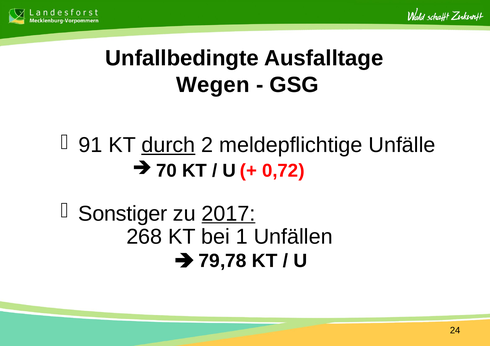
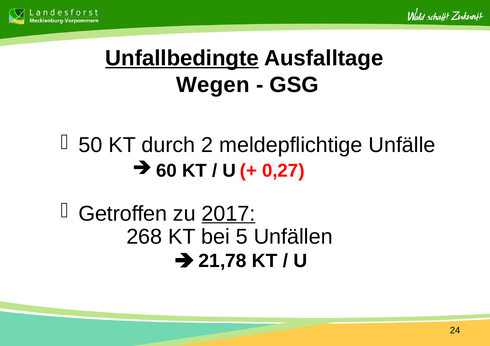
Unfallbedingte underline: none -> present
91: 91 -> 50
durch underline: present -> none
70: 70 -> 60
0,72: 0,72 -> 0,27
Sonstiger: Sonstiger -> Getroffen
1: 1 -> 5
79,78: 79,78 -> 21,78
